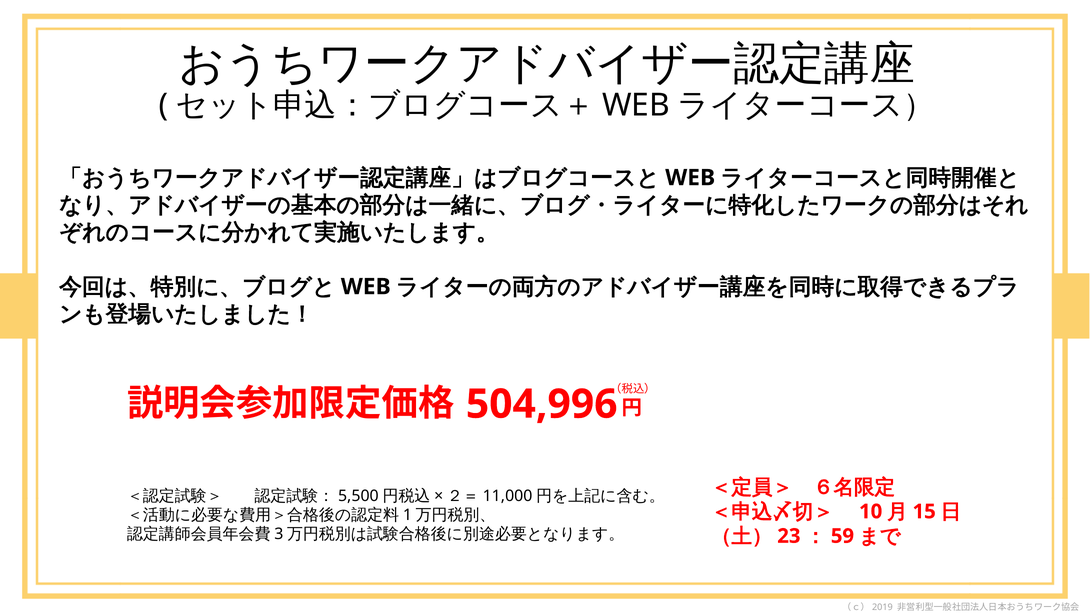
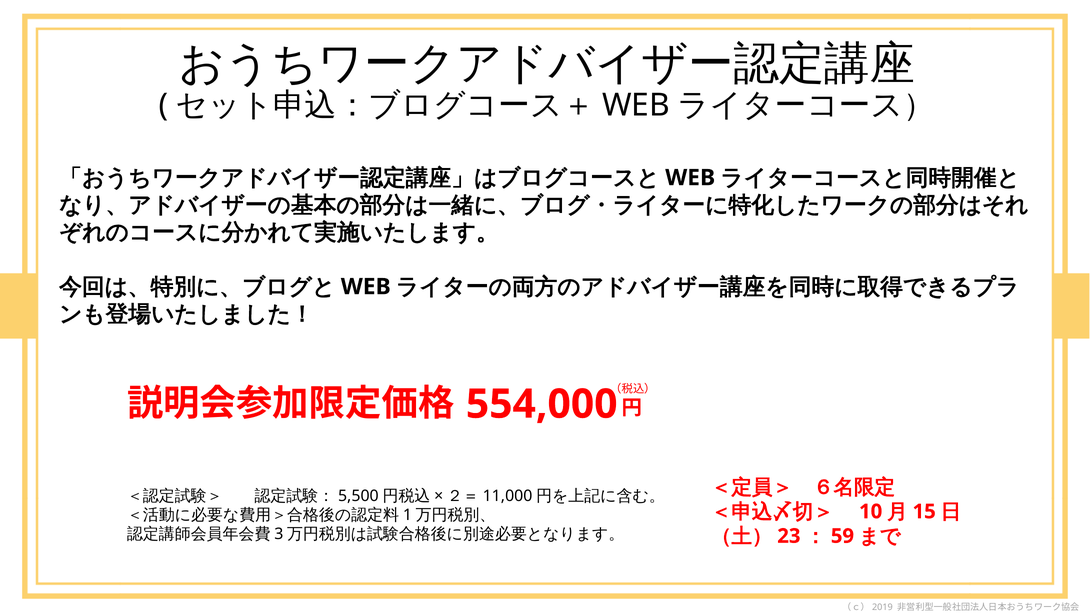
504,996: 504,996 -> 554,000
